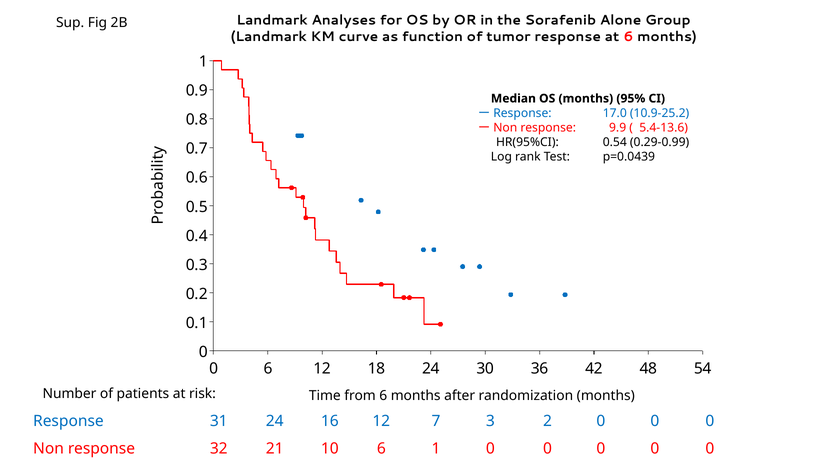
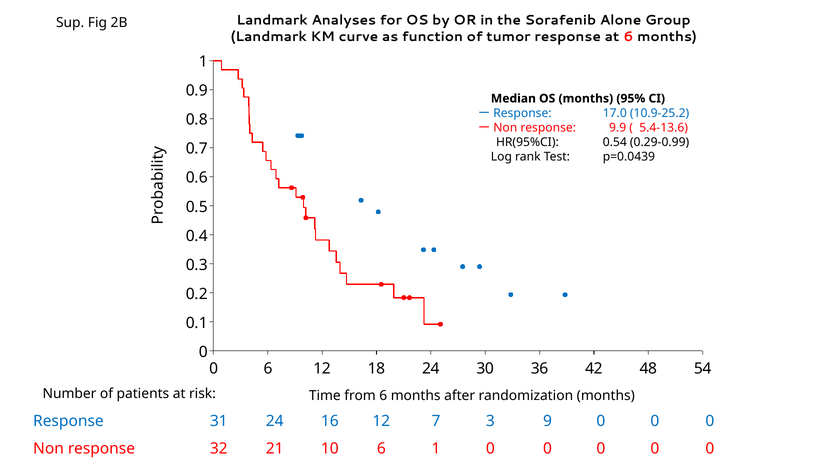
2: 2 -> 9
